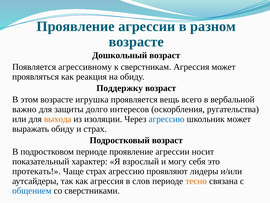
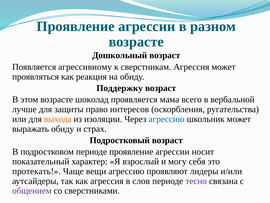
игрушка: игрушка -> шоколад
вещь: вещь -> мама
важно: важно -> лучше
долго: долго -> право
Чаще страх: страх -> вещи
тесно colour: orange -> purple
общением colour: blue -> purple
